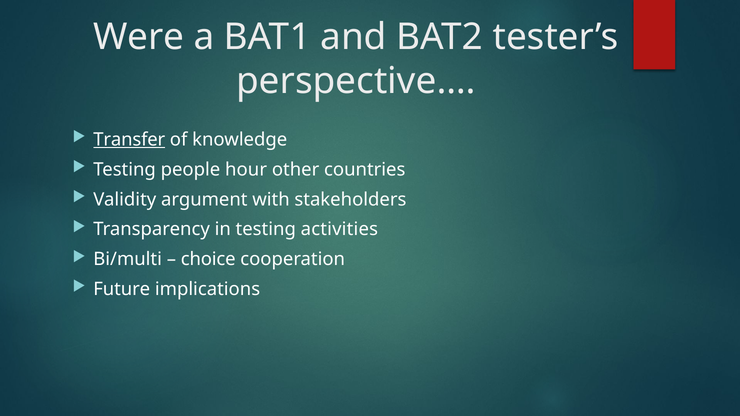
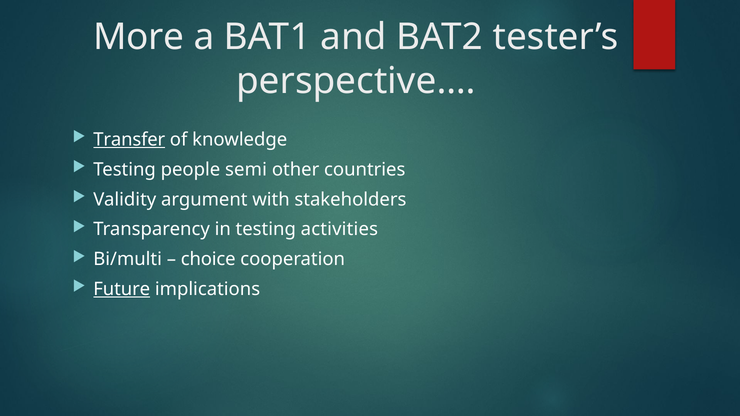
Were: Were -> More
hour: hour -> semi
Future underline: none -> present
